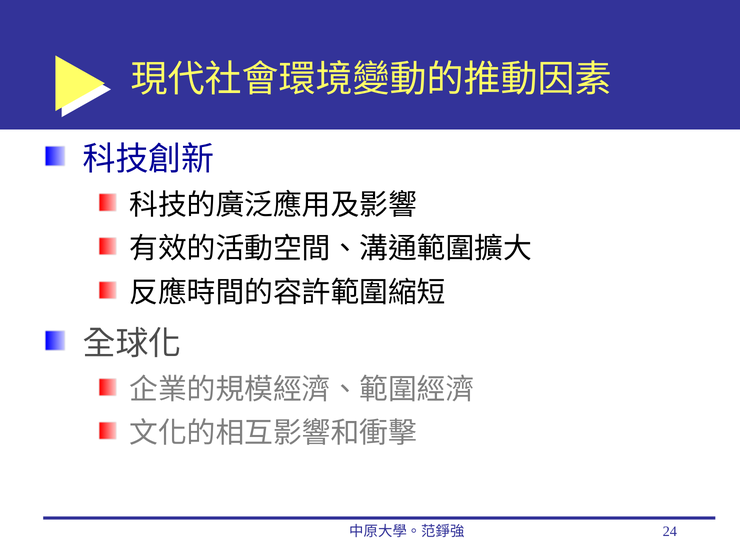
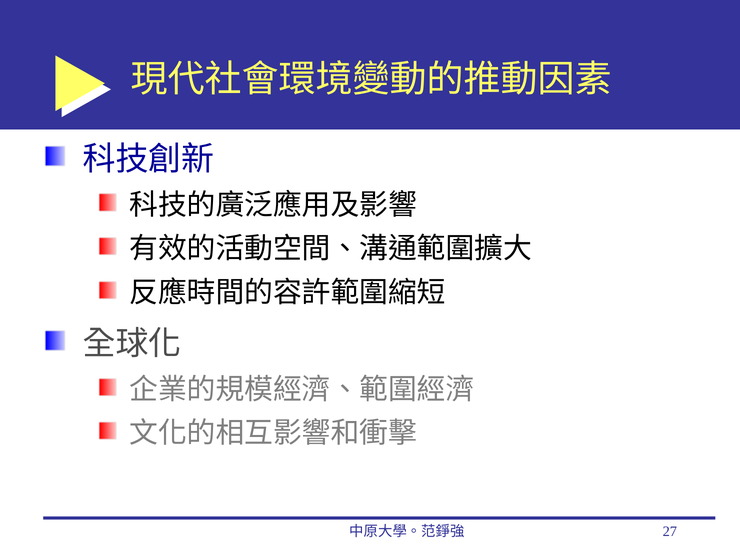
24: 24 -> 27
